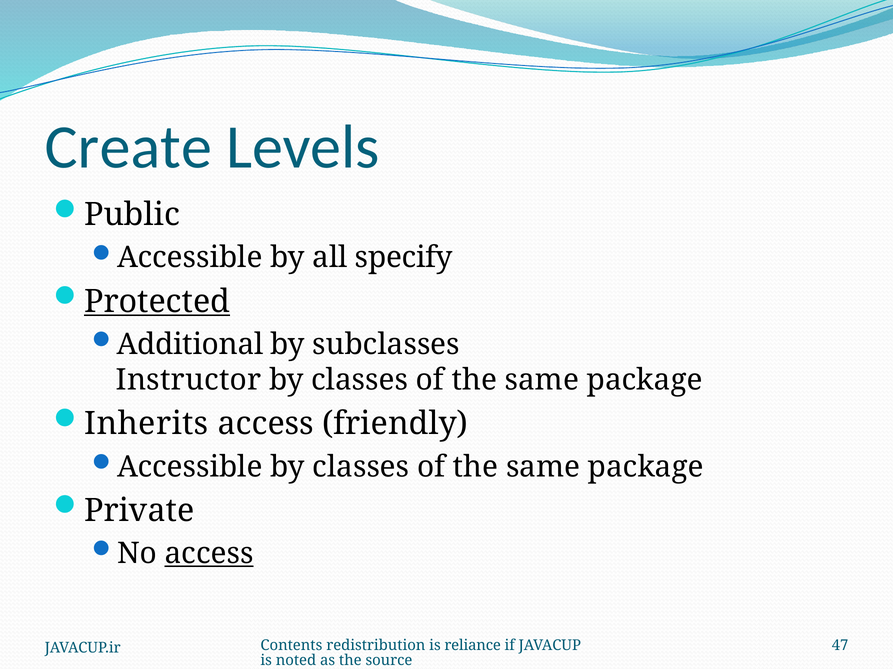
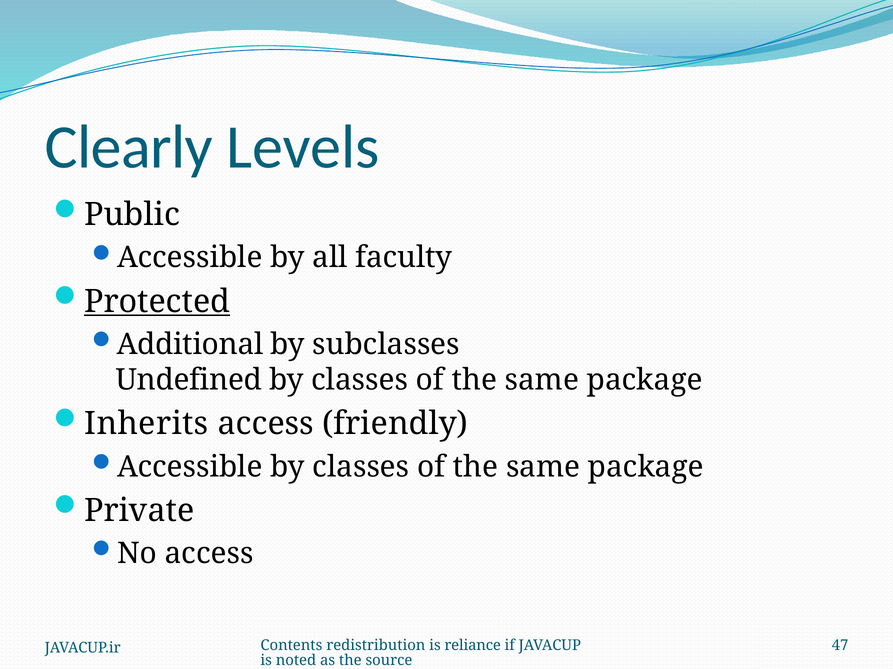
Create: Create -> Clearly
specify: specify -> faculty
Instructor: Instructor -> Undefined
access at (209, 554) underline: present -> none
